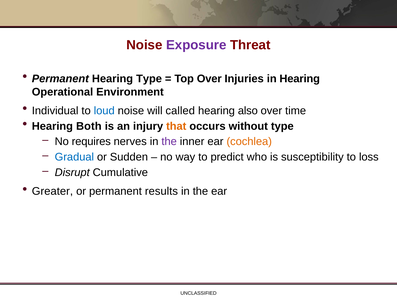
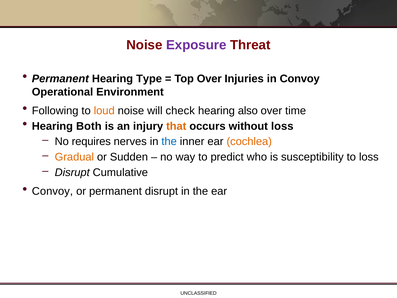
in Hearing: Hearing -> Convoy
Individual: Individual -> Following
loud colour: blue -> orange
called: called -> check
without type: type -> loss
the at (169, 141) colour: purple -> blue
Gradual colour: blue -> orange
Greater at (52, 191): Greater -> Convoy
permanent results: results -> disrupt
